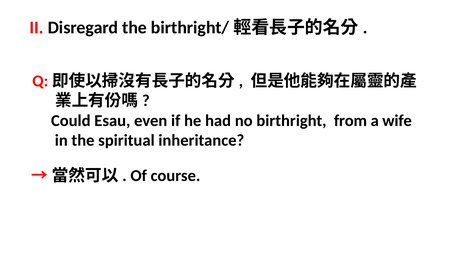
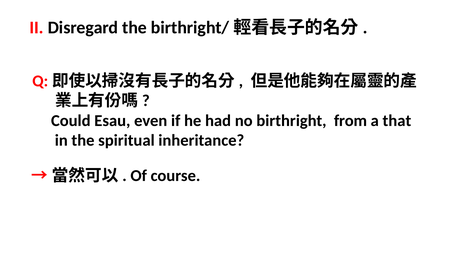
wife: wife -> that
